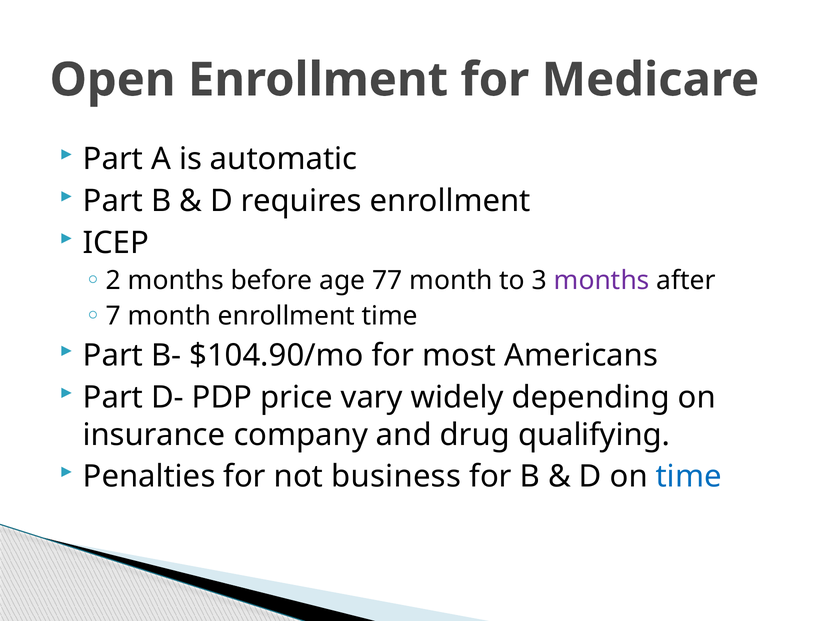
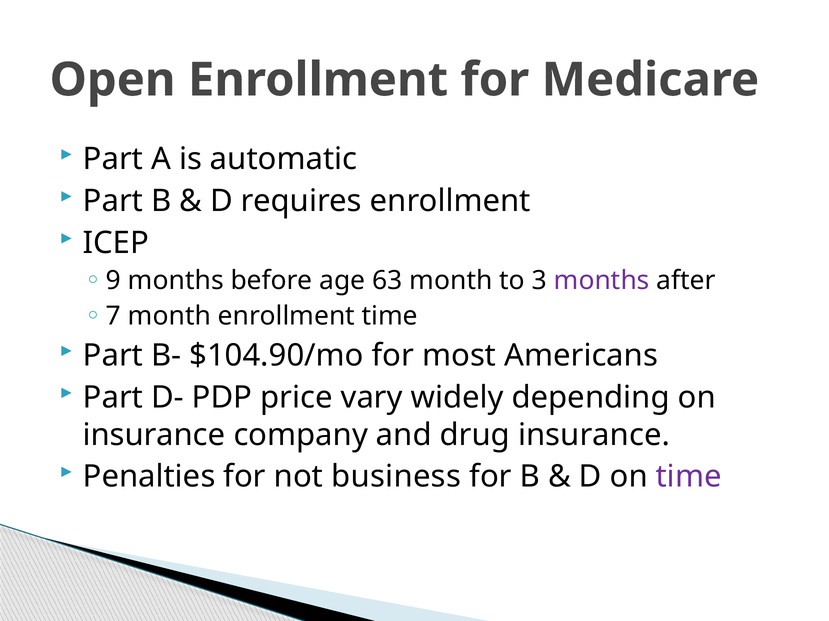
2: 2 -> 9
77: 77 -> 63
drug qualifying: qualifying -> insurance
time at (689, 477) colour: blue -> purple
